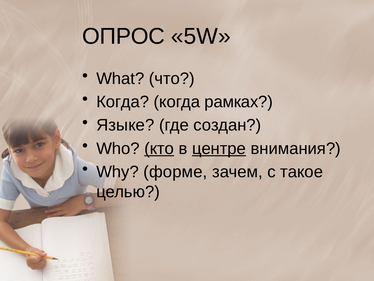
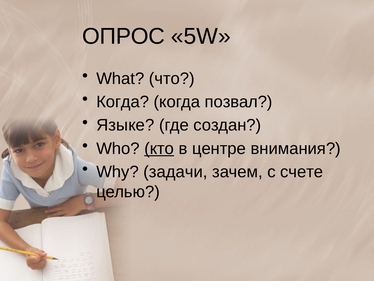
рамках: рамках -> позвал
центре underline: present -> none
форме: форме -> задачи
такое: такое -> счете
